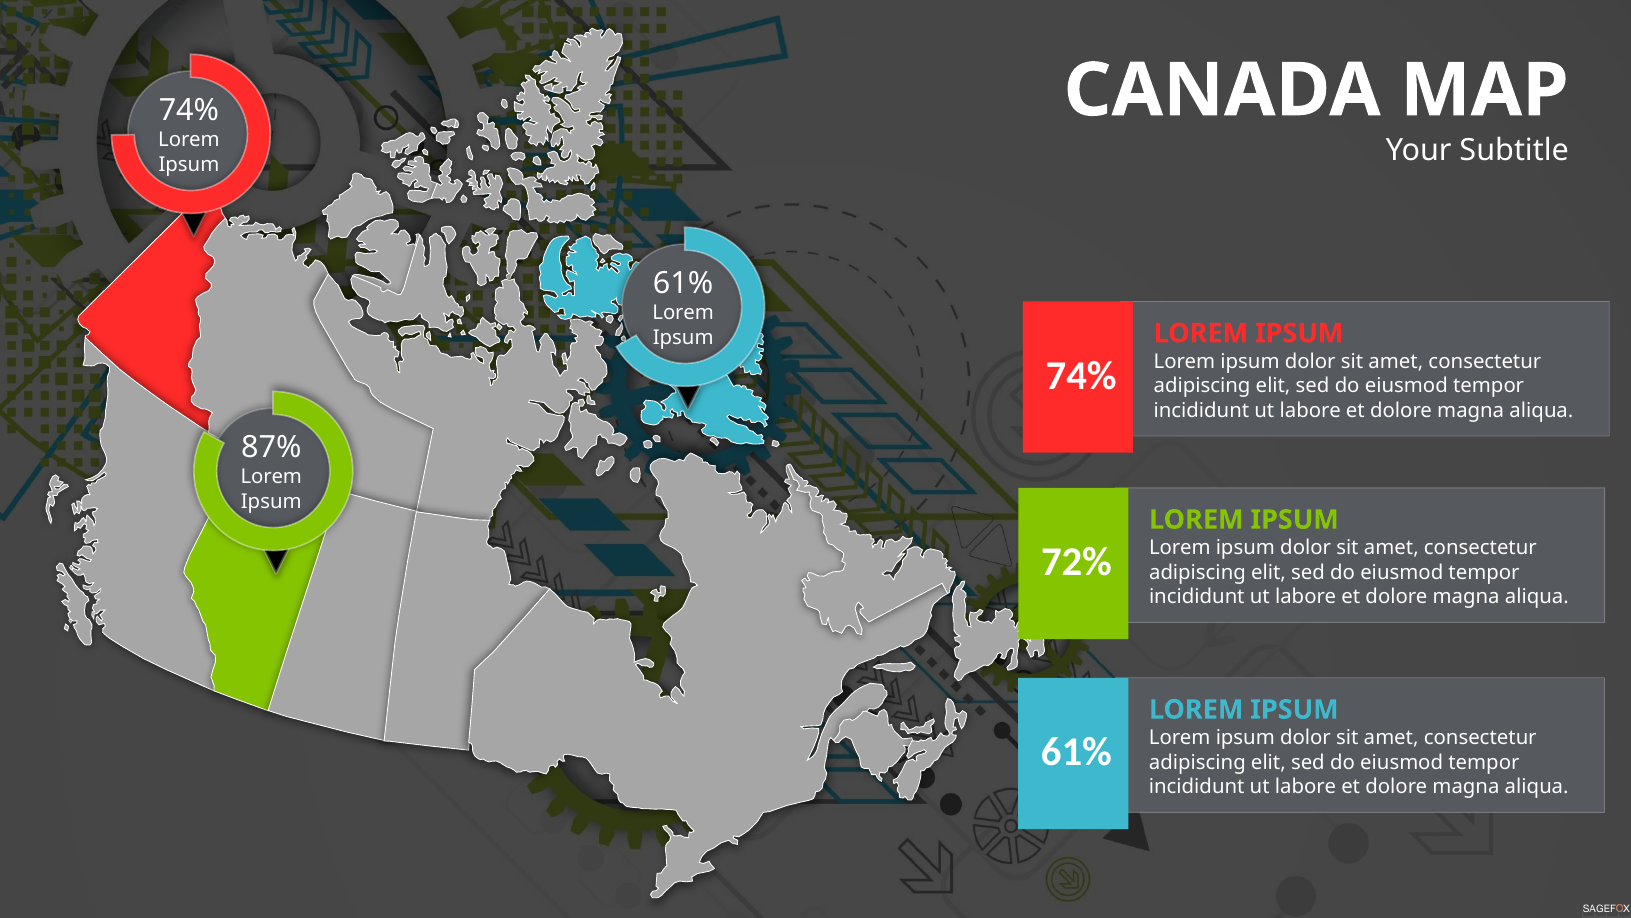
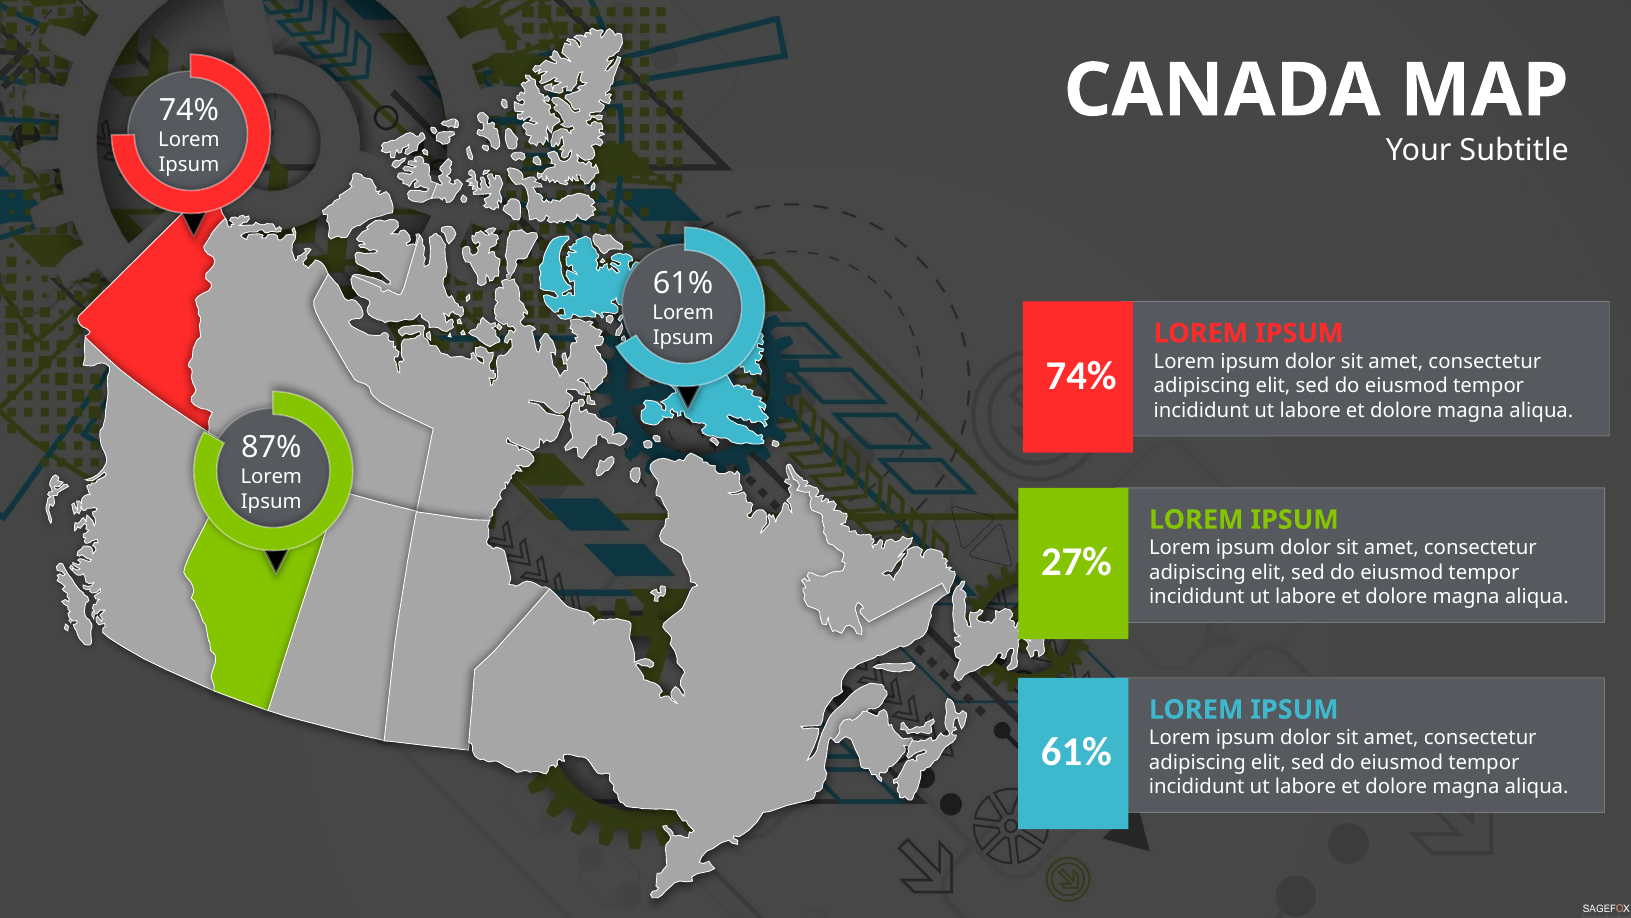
72%: 72% -> 27%
